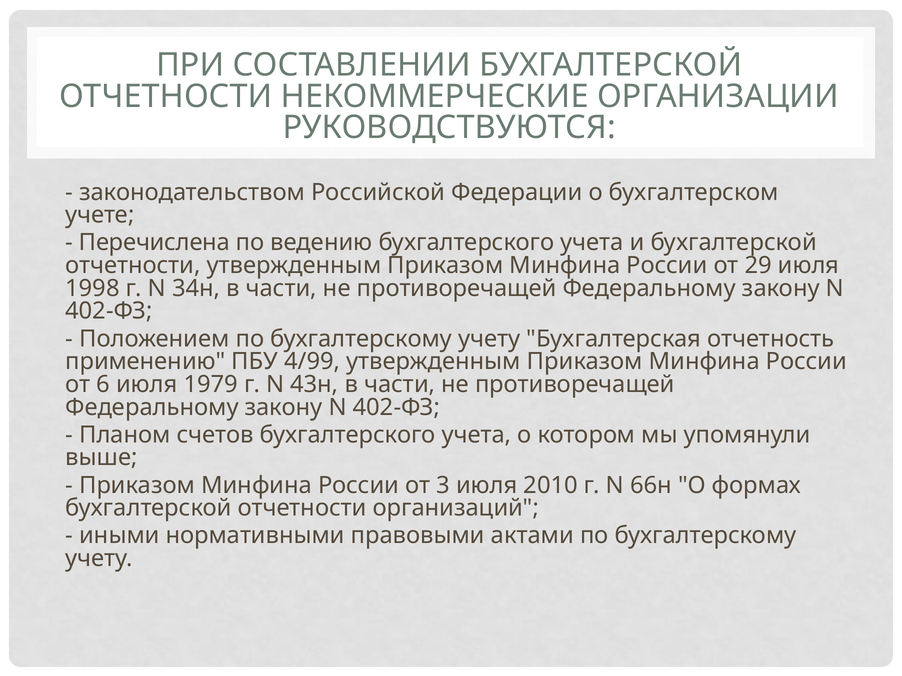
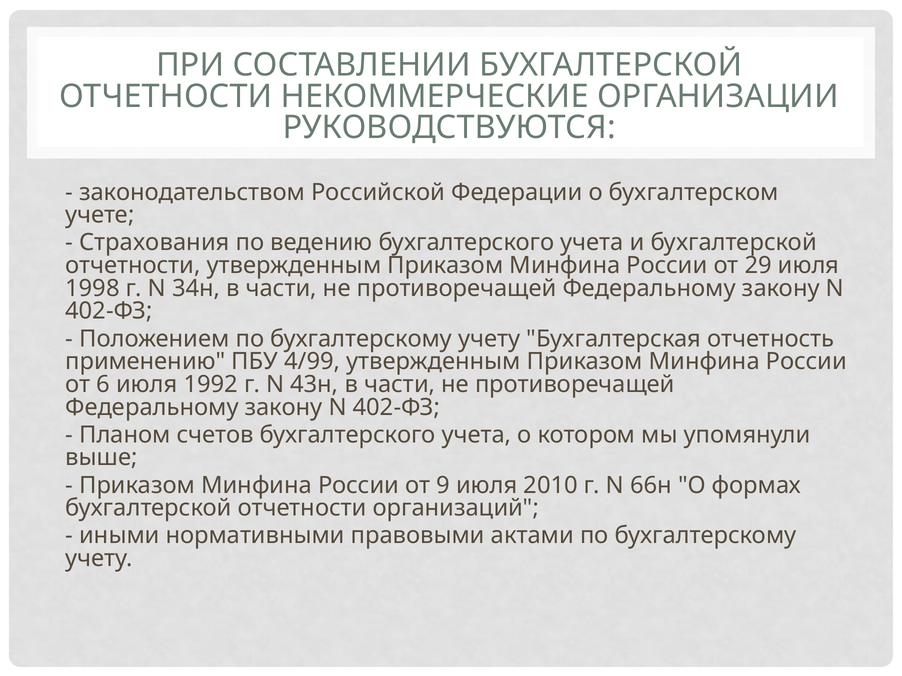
Перечислена: Перечислена -> Страхования
1979: 1979 -> 1992
3: 3 -> 9
